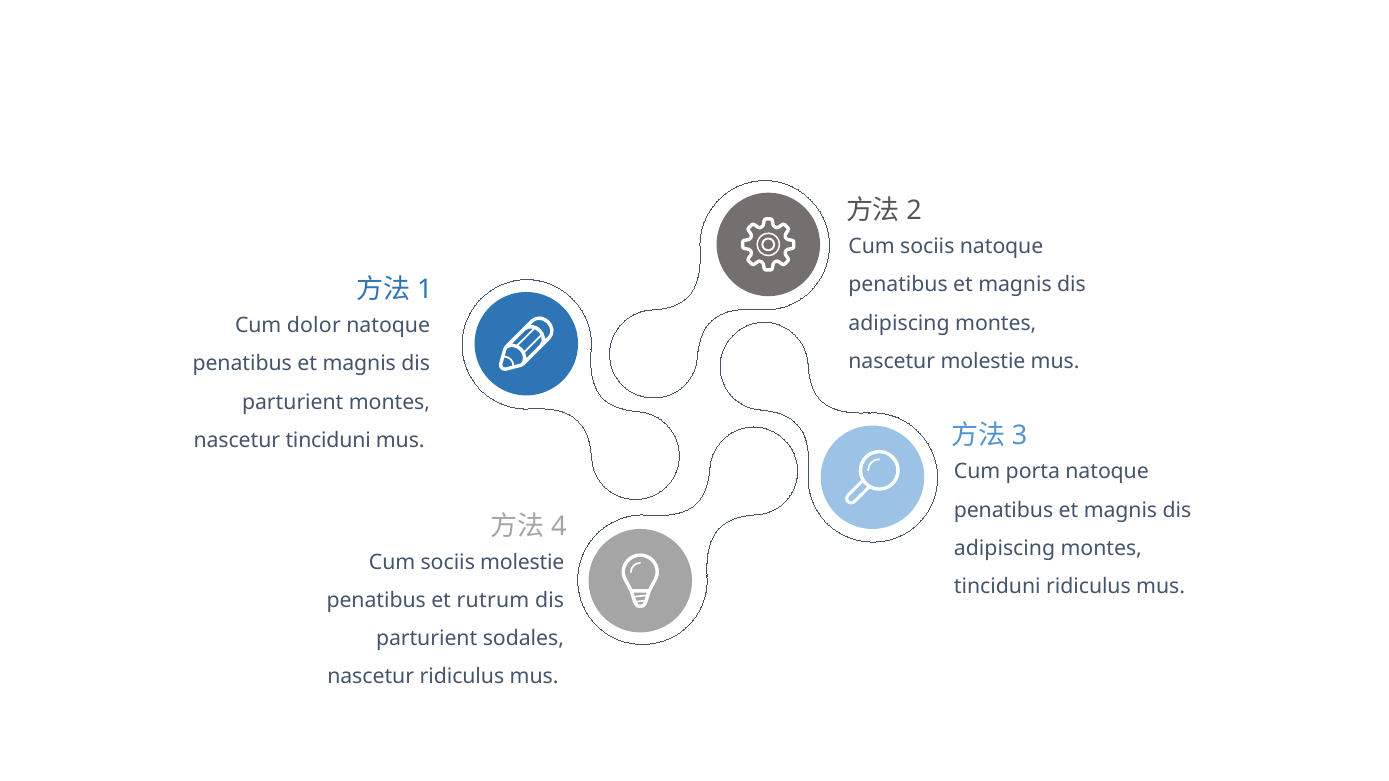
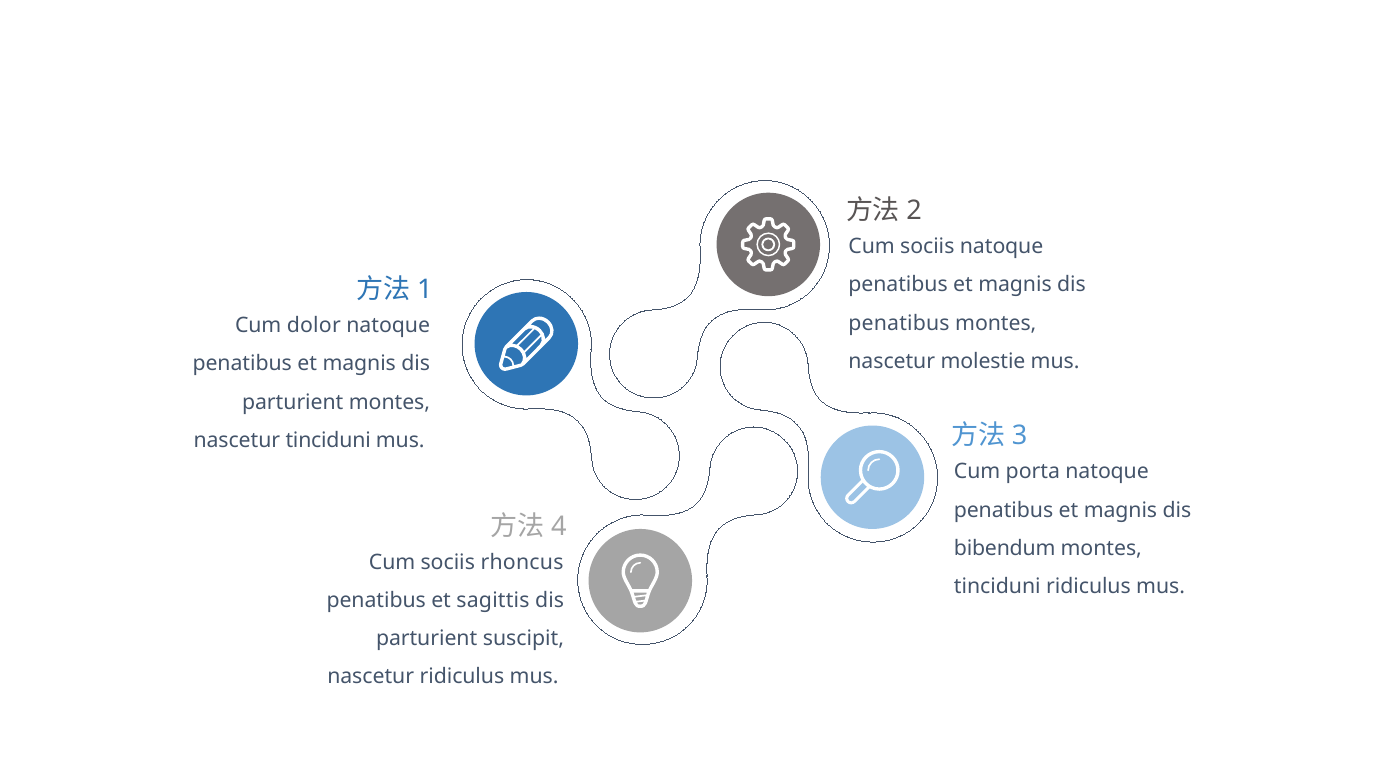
adipiscing at (899, 323): adipiscing -> penatibus
adipiscing at (1005, 548): adipiscing -> bibendum
sociis molestie: molestie -> rhoncus
rutrum: rutrum -> sagittis
sodales: sodales -> suscipit
